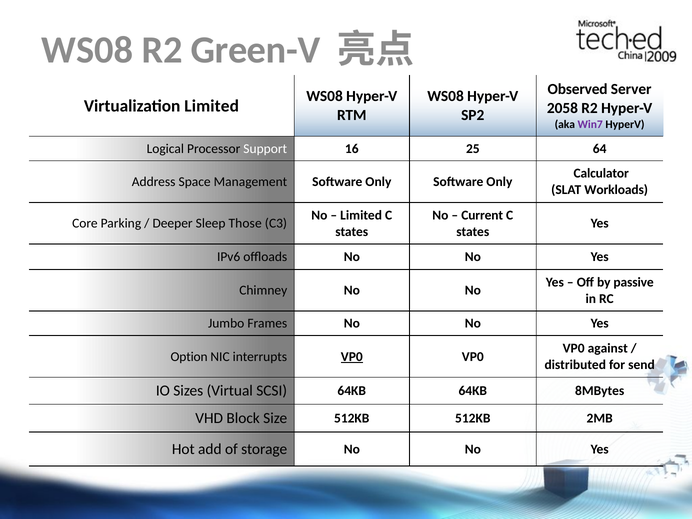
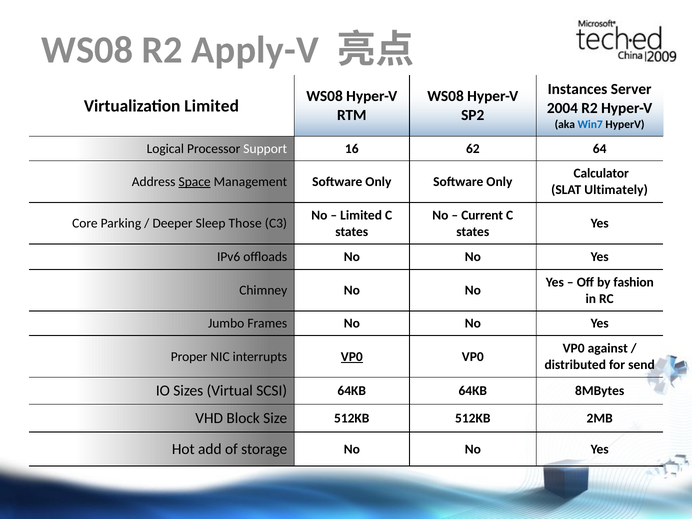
Green-V: Green-V -> Apply-V
Observed: Observed -> Instances
2058: 2058 -> 2004
Win7 colour: purple -> blue
25: 25 -> 62
Space underline: none -> present
Workloads: Workloads -> Ultimately
passive: passive -> fashion
Option: Option -> Proper
